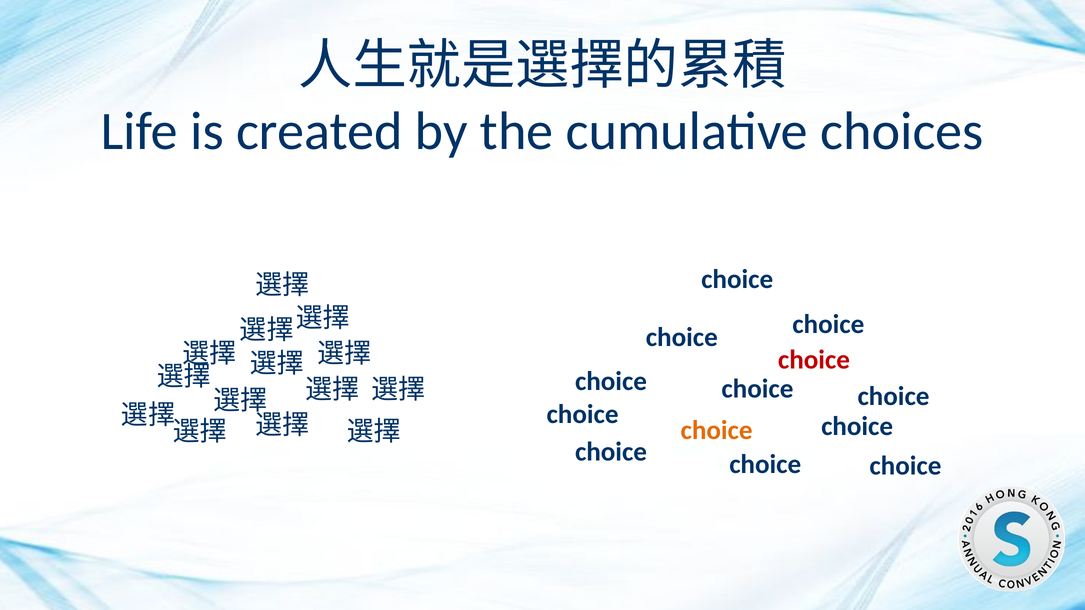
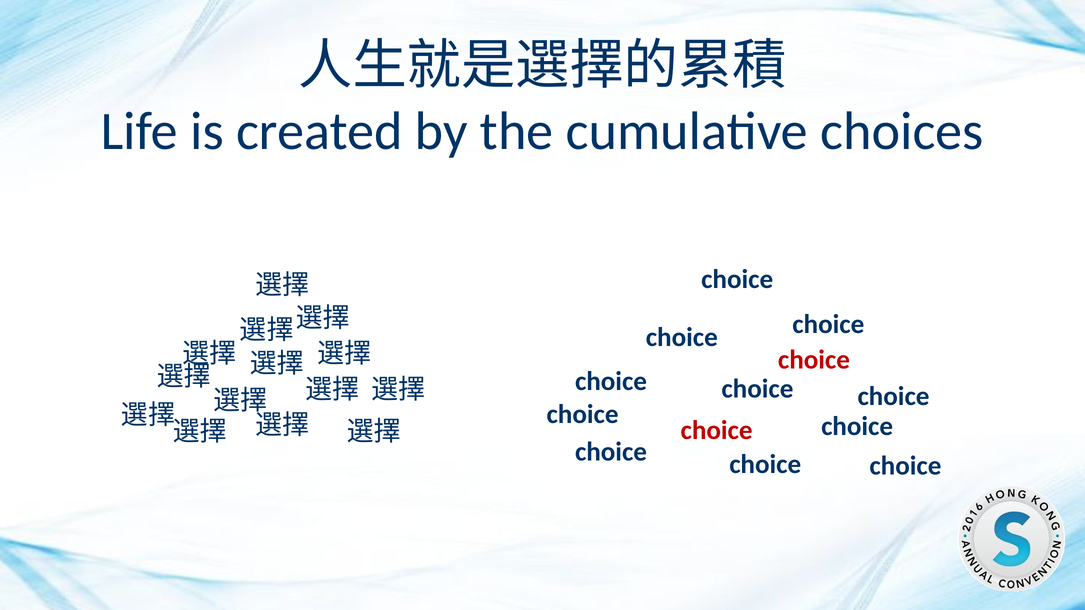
choice at (717, 430) colour: orange -> red
